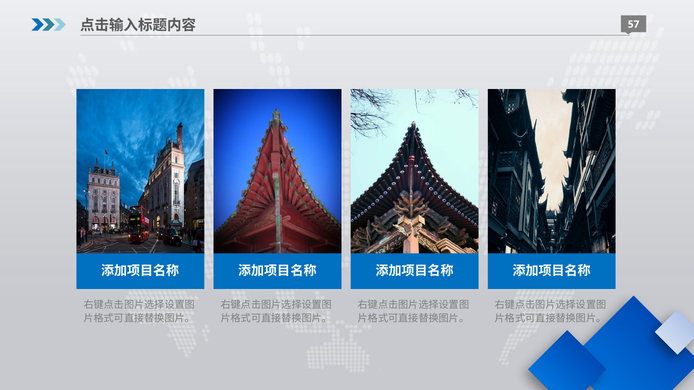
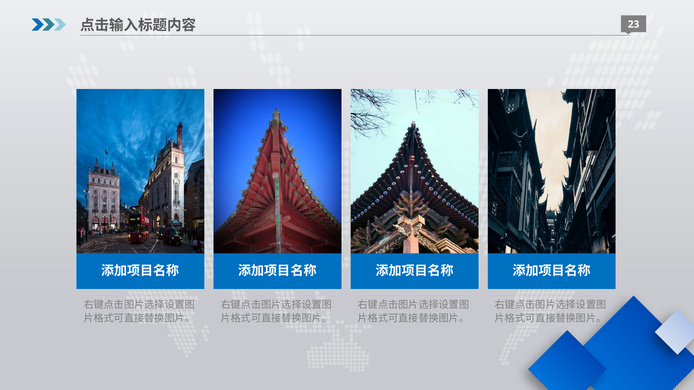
57: 57 -> 23
